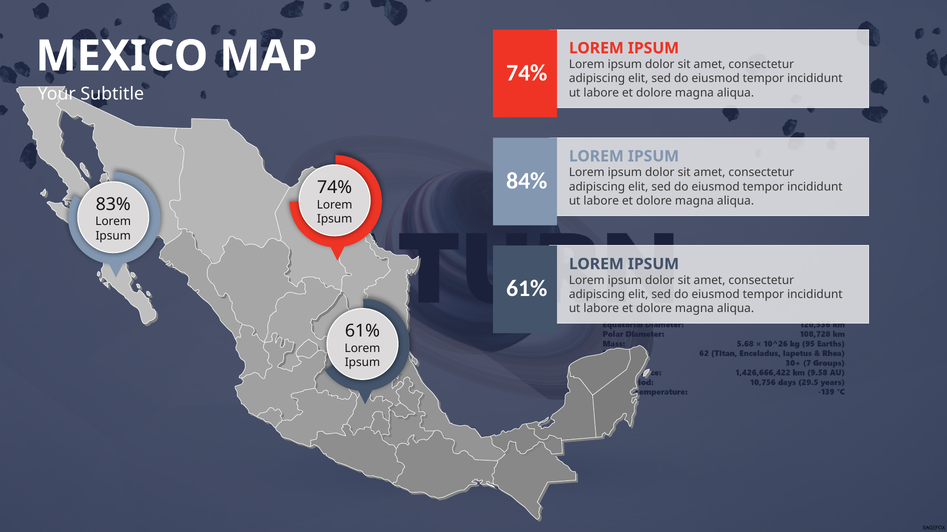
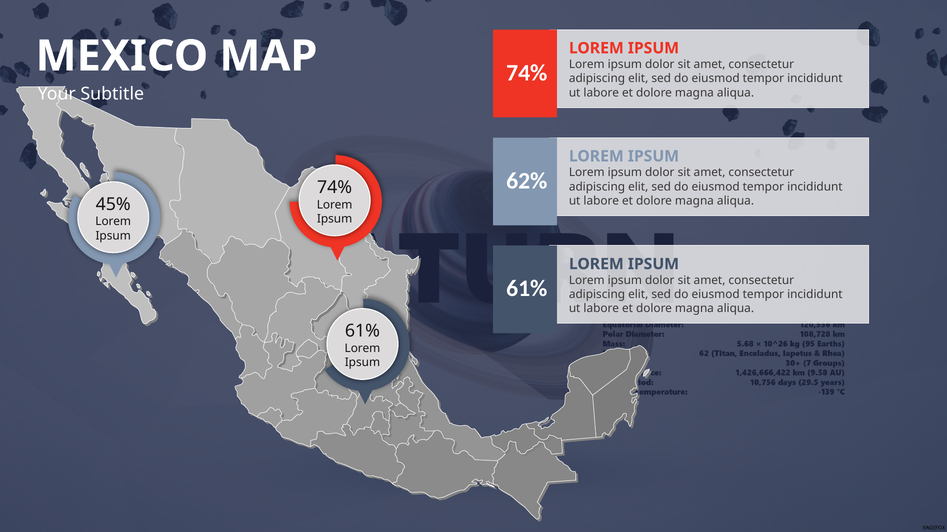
84%: 84% -> 62%
83%: 83% -> 45%
